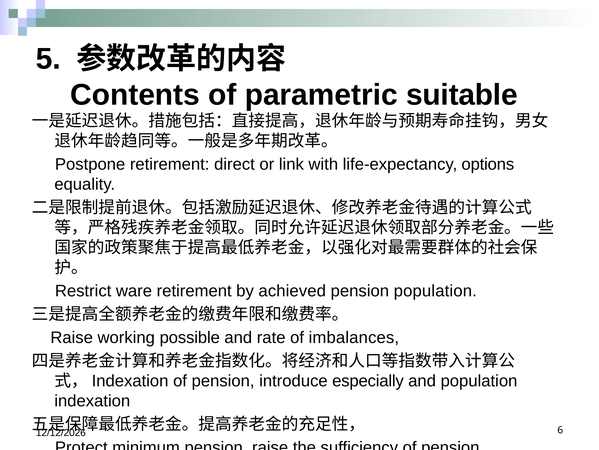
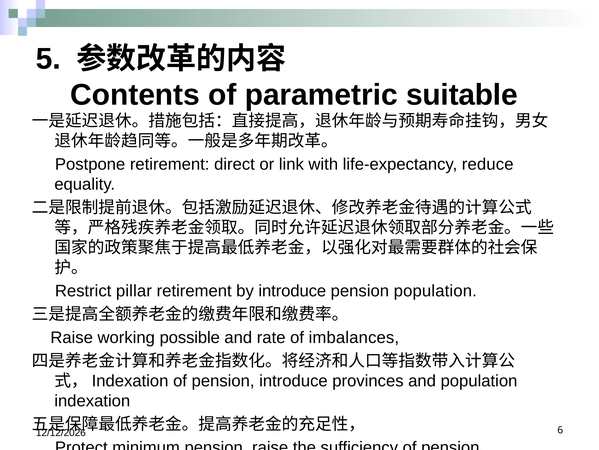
options: options -> reduce
ware: ware -> pillar
by achieved: achieved -> introduce
especially: especially -> provinces
